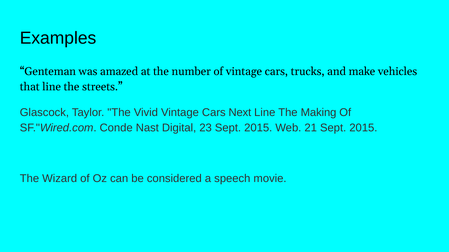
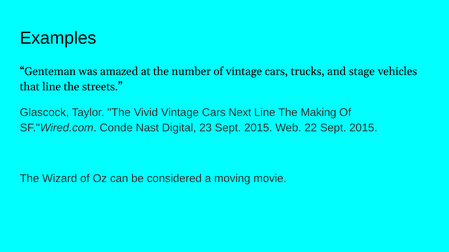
make: make -> stage
21: 21 -> 22
speech: speech -> moving
